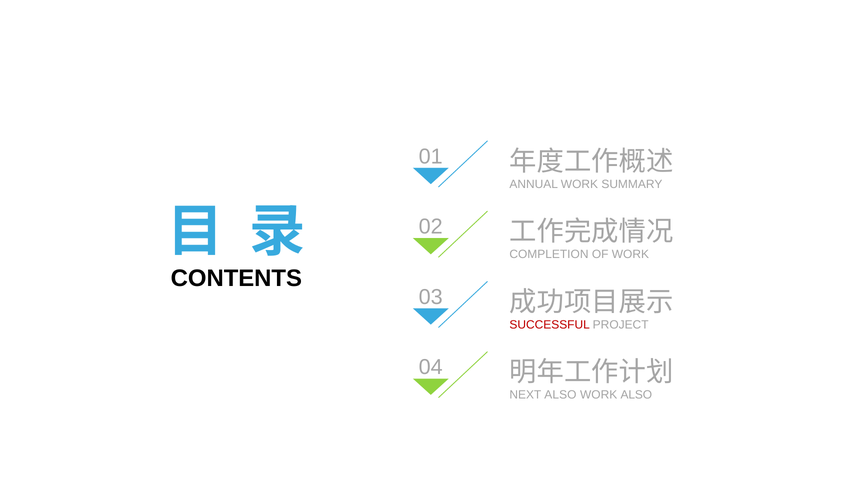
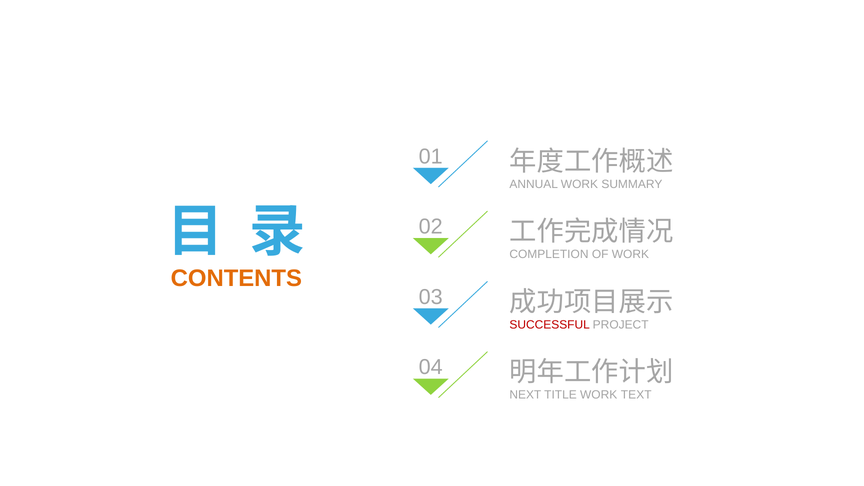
CONTENTS colour: black -> orange
NEXT ALSO: ALSO -> TITLE
WORK ALSO: ALSO -> TEXT
